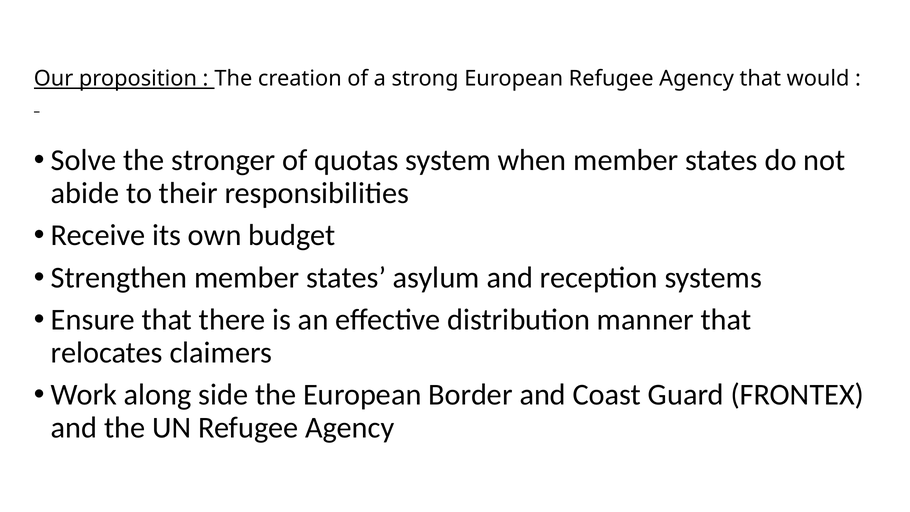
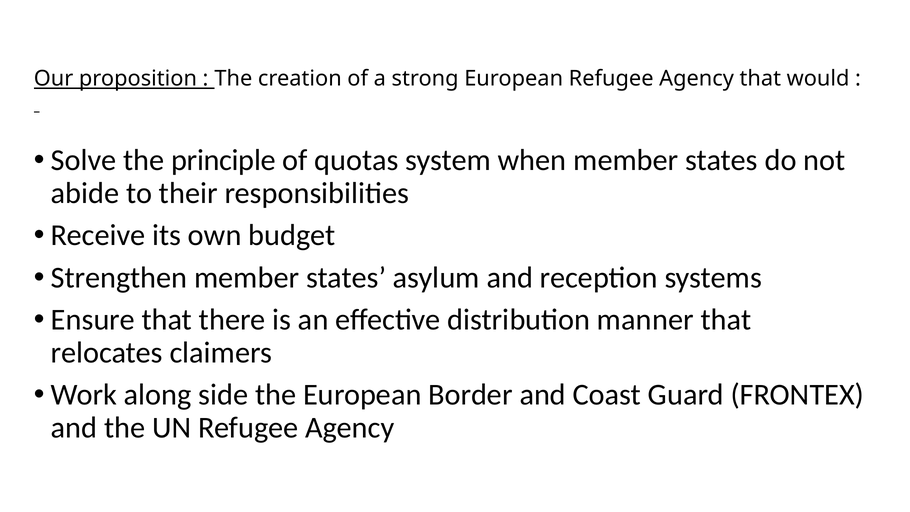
stronger: stronger -> principle
